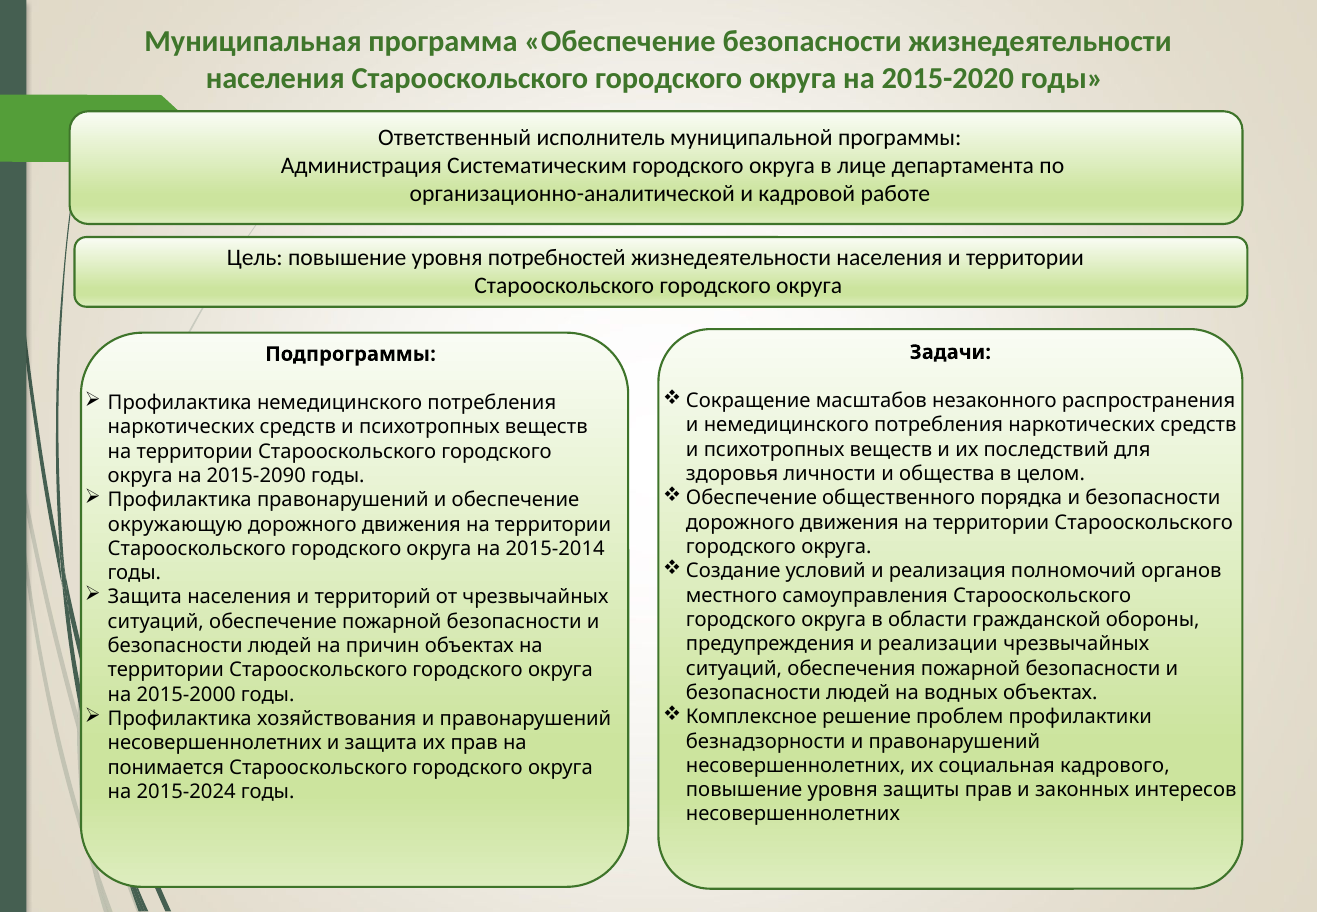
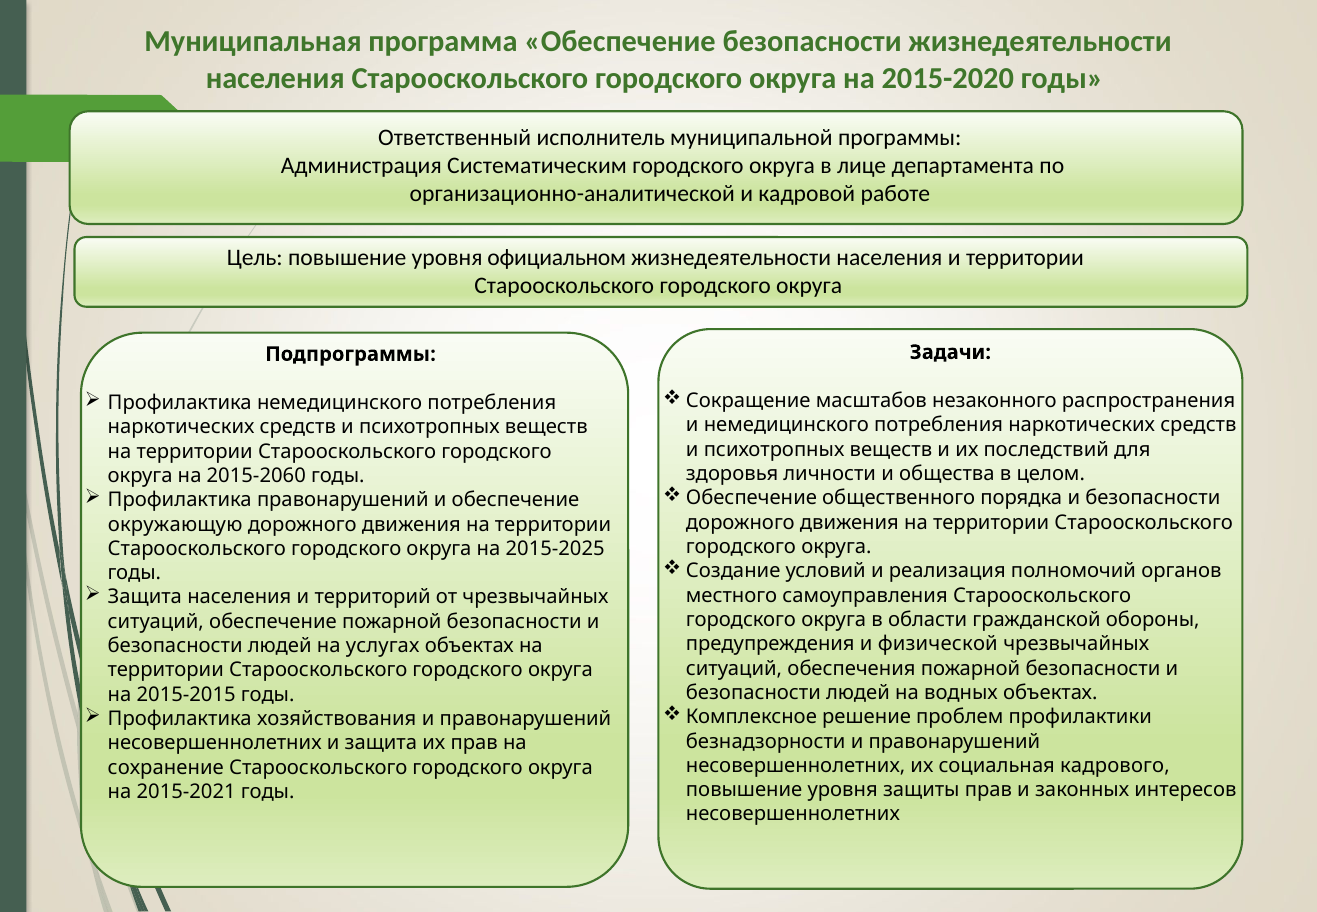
потребностей: потребностей -> официальном
2015-2090: 2015-2090 -> 2015-2060
2015-2014: 2015-2014 -> 2015-2025
реализации: реализации -> физической
причин: причин -> услугах
2015-2000: 2015-2000 -> 2015-2015
понимается: понимается -> сохранение
2015-2024: 2015-2024 -> 2015-2021
